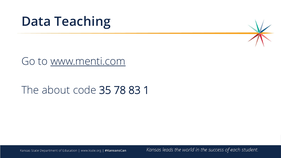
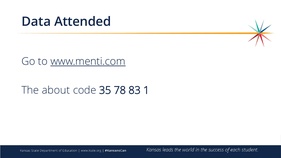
Teaching: Teaching -> Attended
